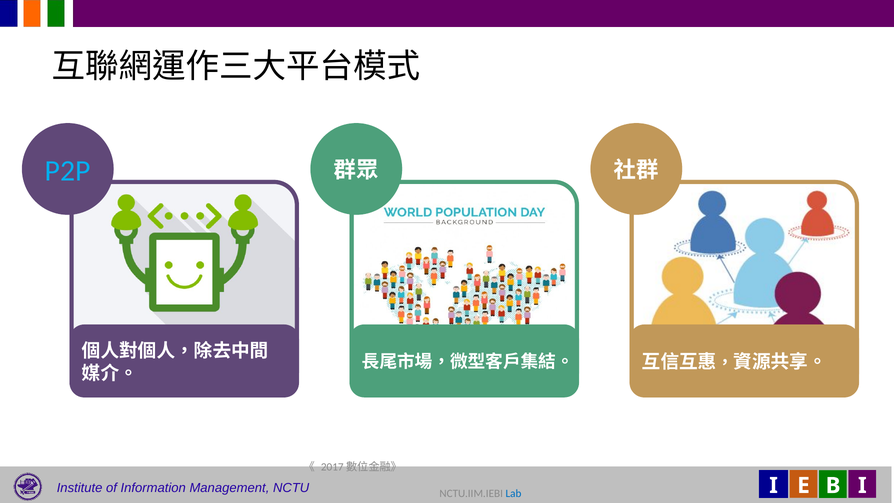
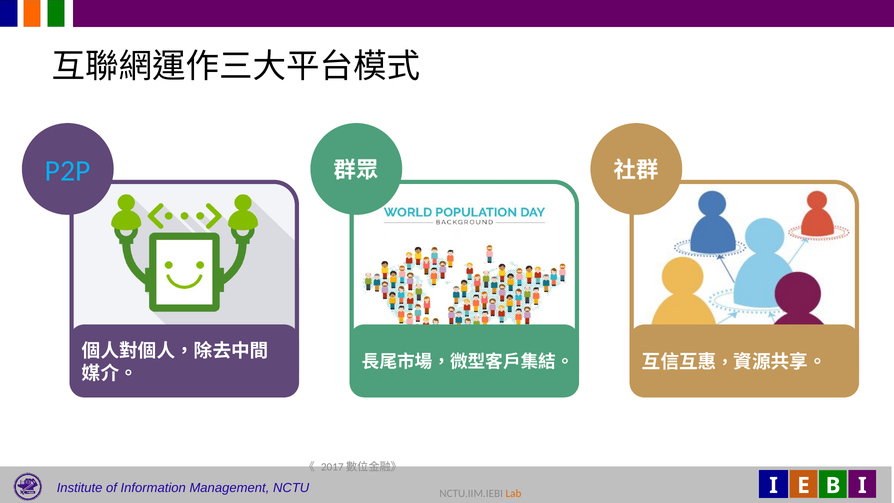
Lab colour: blue -> orange
